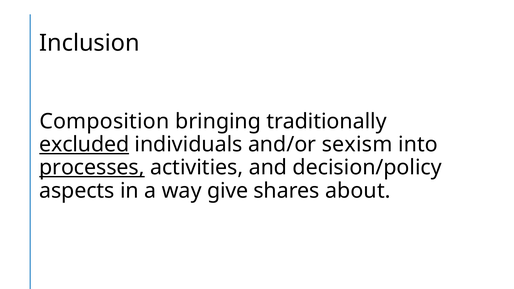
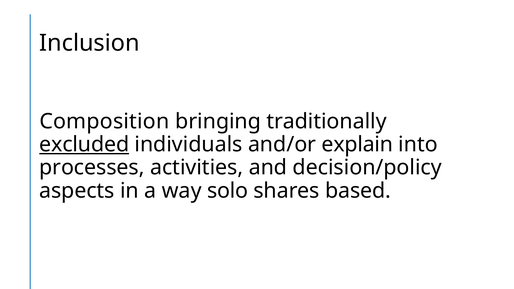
sexism: sexism -> explain
processes underline: present -> none
give: give -> solo
about: about -> based
